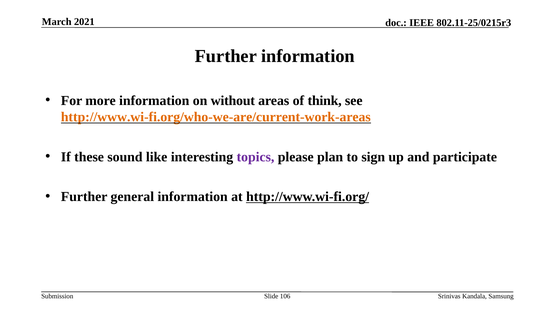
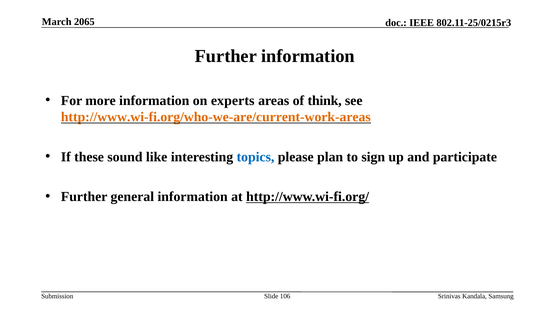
2021: 2021 -> 2065
without: without -> experts
topics colour: purple -> blue
